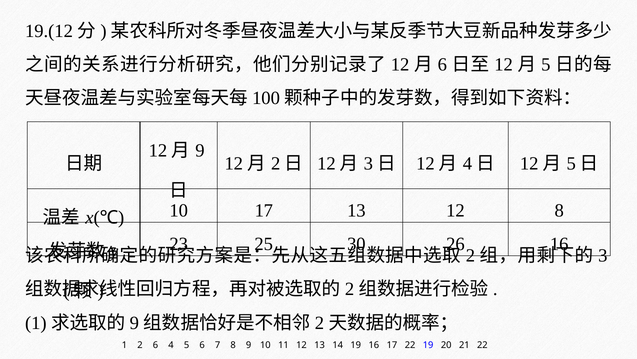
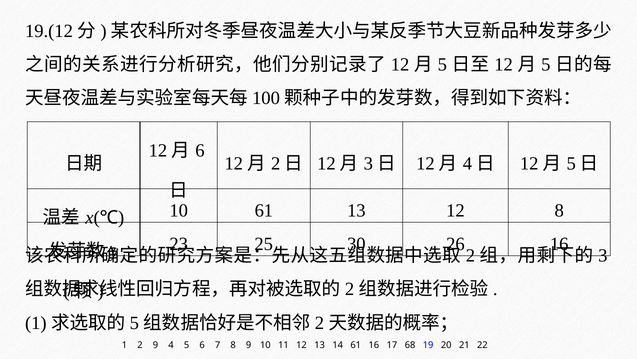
6 at (442, 65): 6 -> 5
9 at (200, 150): 9 -> 6
10 17: 17 -> 61
9 at (134, 322): 9 -> 5
2 6: 6 -> 9
14 19: 19 -> 61
17 22: 22 -> 68
